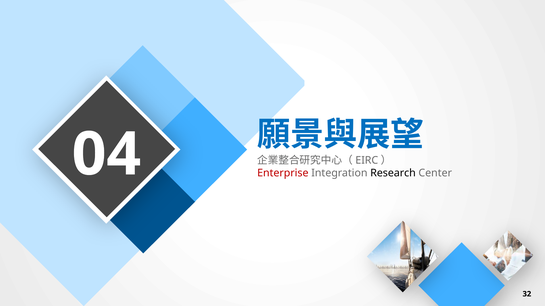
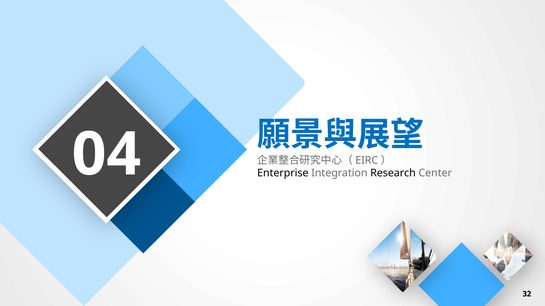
Enterprise colour: red -> black
